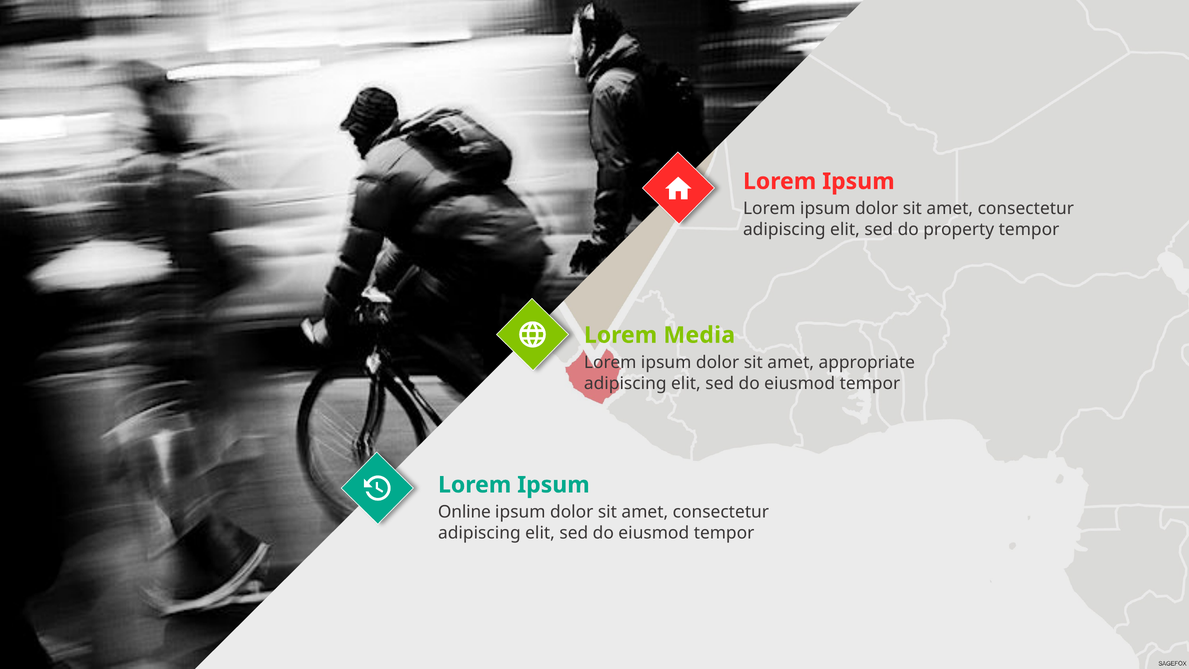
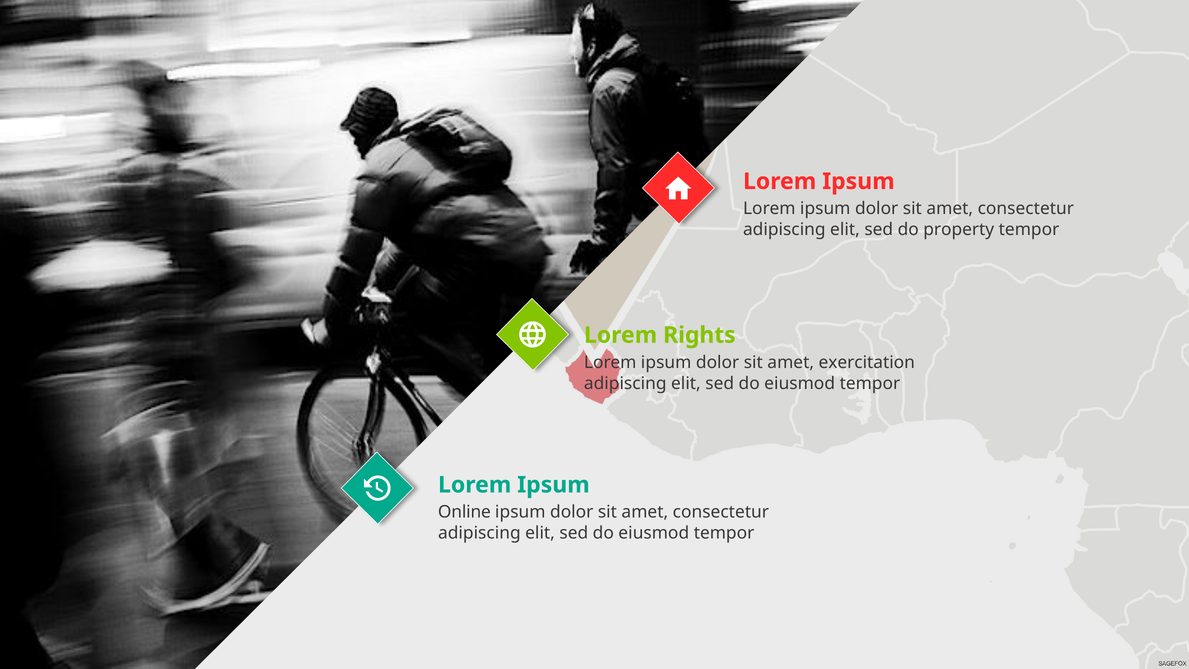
Media: Media -> Rights
appropriate: appropriate -> exercitation
